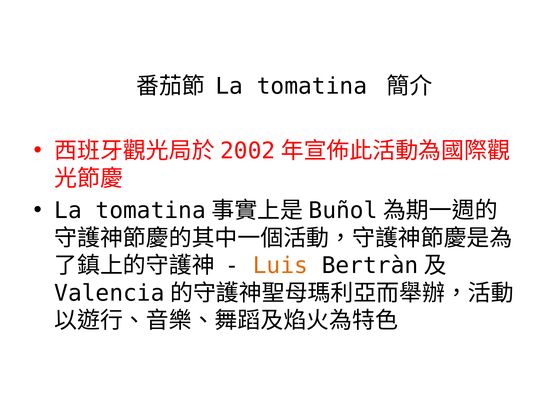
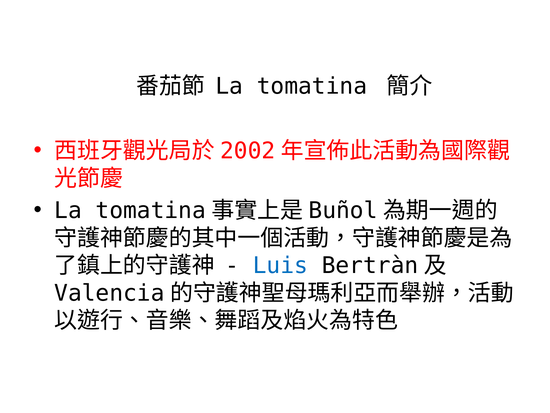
Luis colour: orange -> blue
